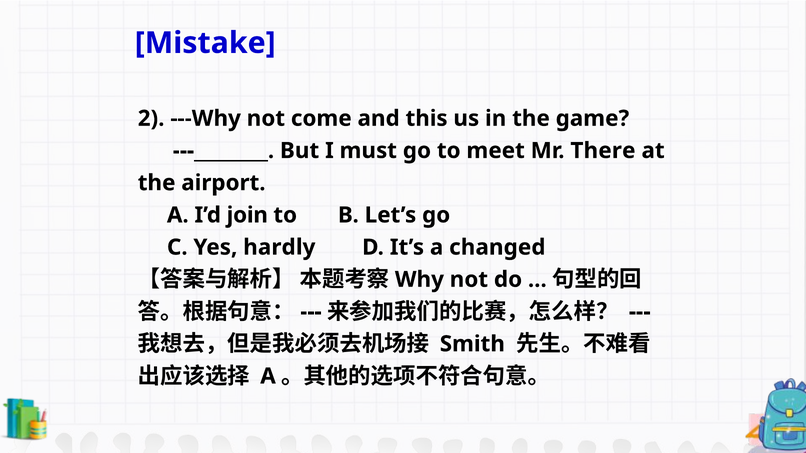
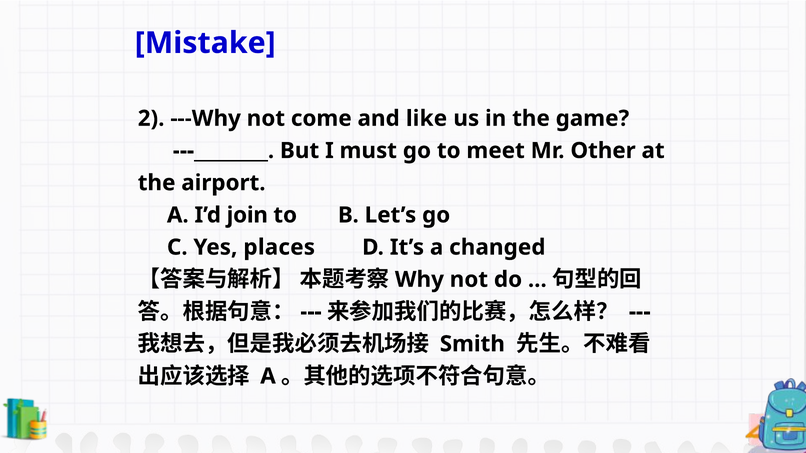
this: this -> like
There: There -> Other
hardly: hardly -> places
